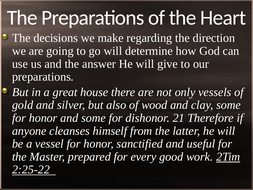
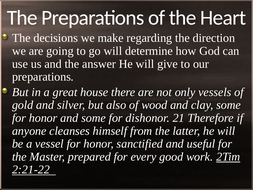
2:25-22: 2:25-22 -> 2:21-22
